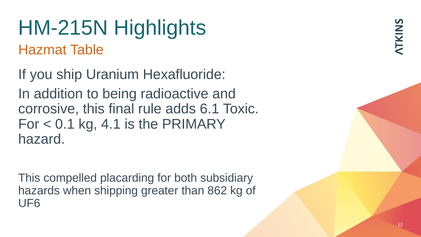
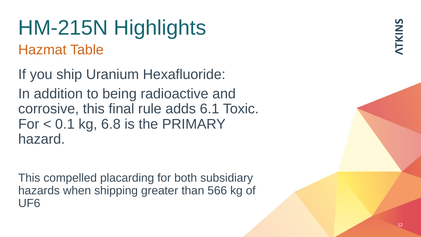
4.1: 4.1 -> 6.8
862: 862 -> 566
